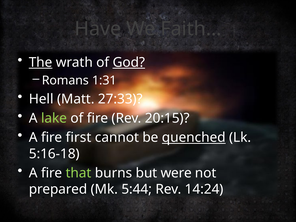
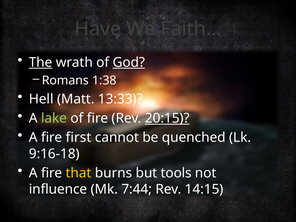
1:31: 1:31 -> 1:38
27:33: 27:33 -> 13:33
20:15 underline: none -> present
quenched underline: present -> none
5:16-18: 5:16-18 -> 9:16-18
that colour: light green -> yellow
were: were -> tools
prepared: prepared -> influence
5:44: 5:44 -> 7:44
14:24: 14:24 -> 14:15
